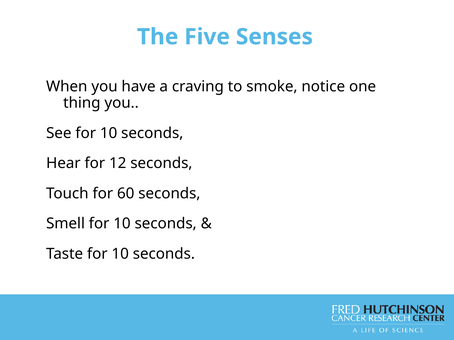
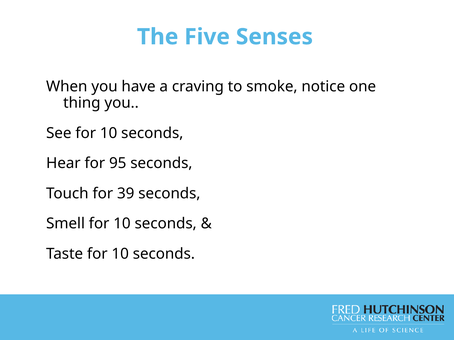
12: 12 -> 95
60: 60 -> 39
